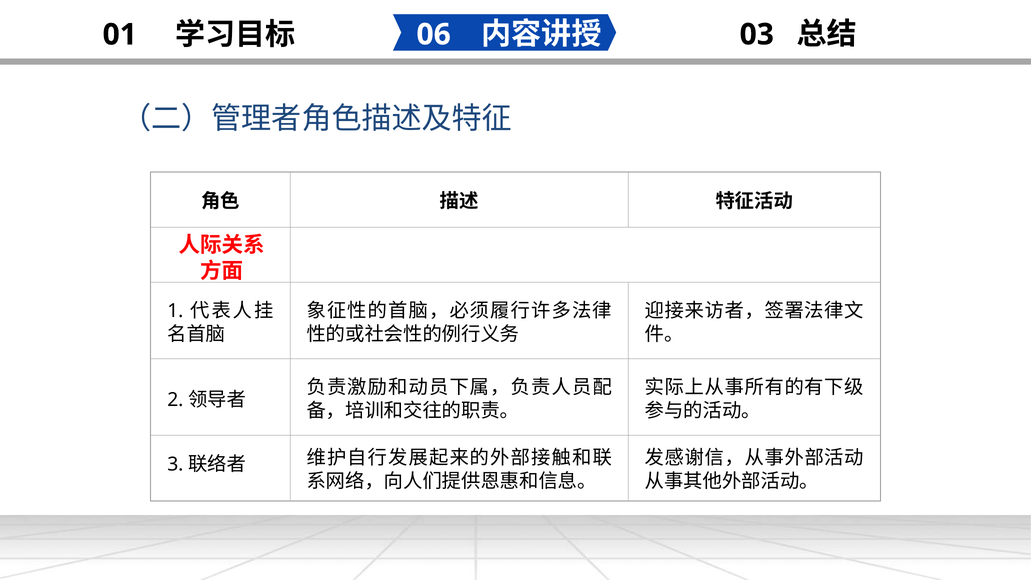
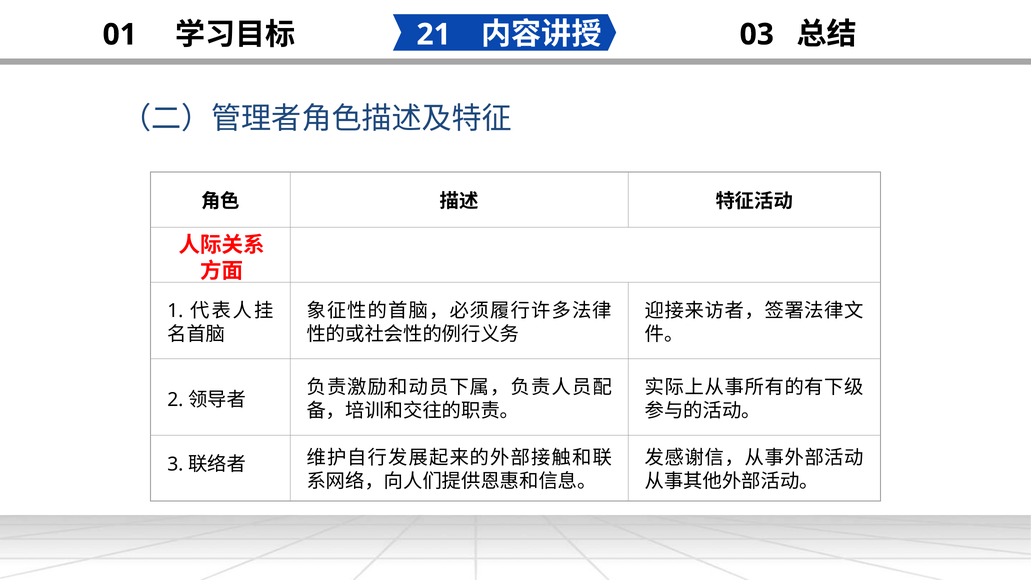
06: 06 -> 21
